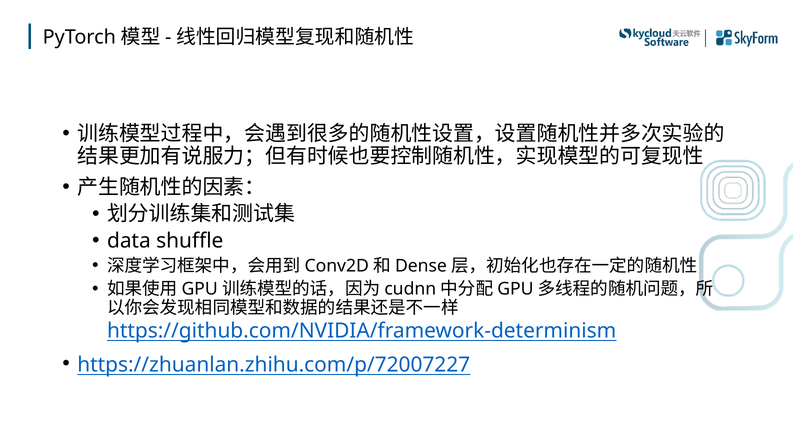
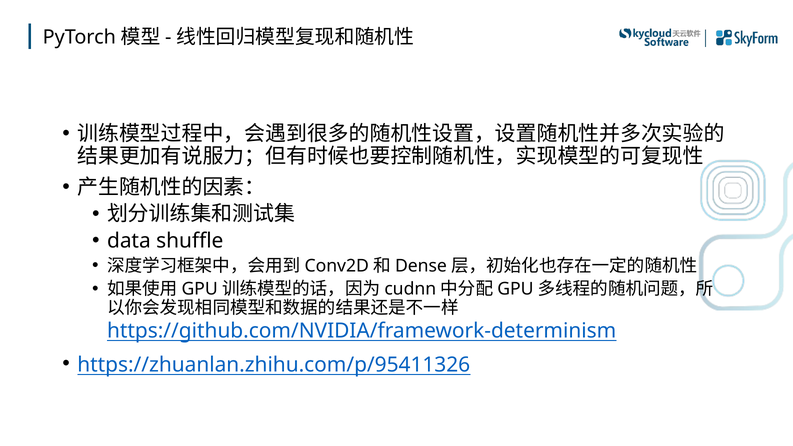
https://zhuanlan.zhihu.com/p/72007227: https://zhuanlan.zhihu.com/p/72007227 -> https://zhuanlan.zhihu.com/p/95411326
